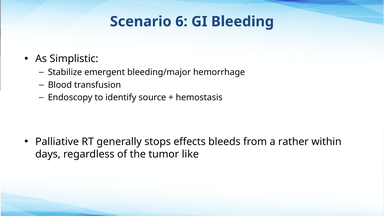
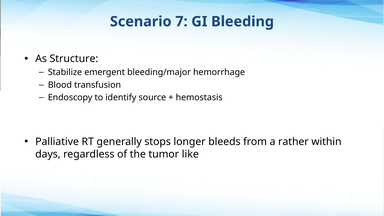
6: 6 -> 7
Simplistic: Simplistic -> Structure
effects: effects -> longer
